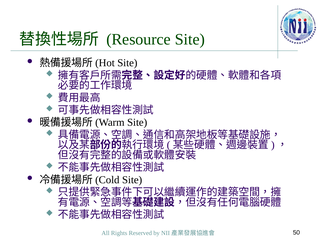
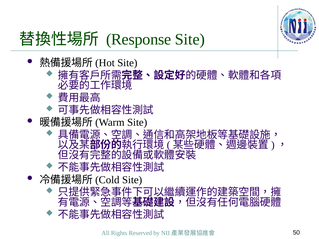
Resource: Resource -> Response
